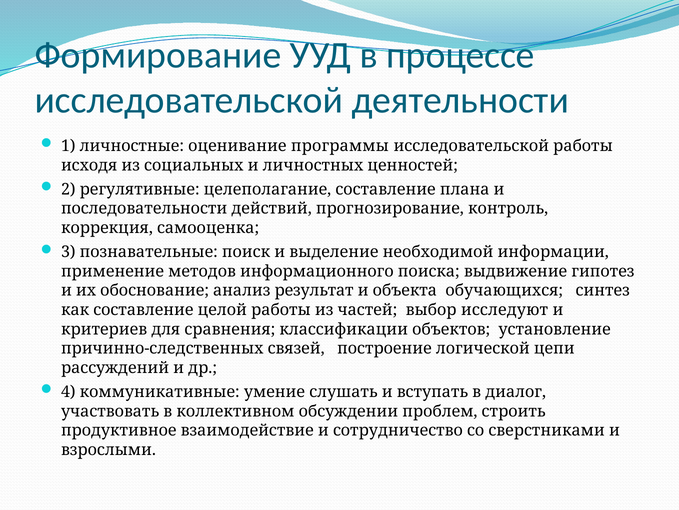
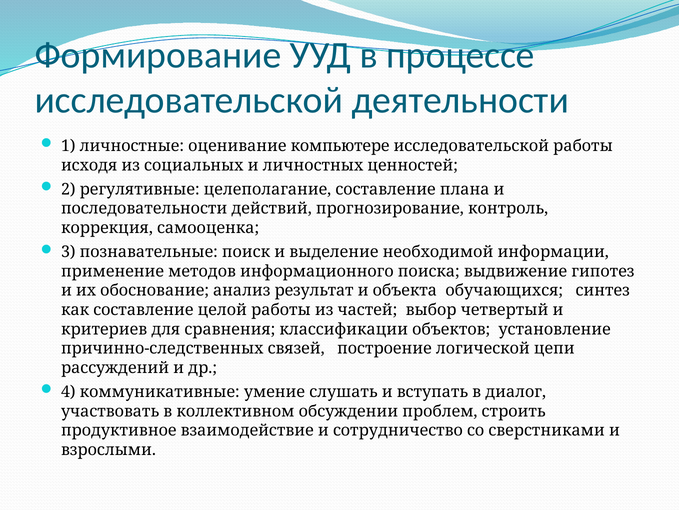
программы: программы -> компьютере
исследуют: исследуют -> четвертый
